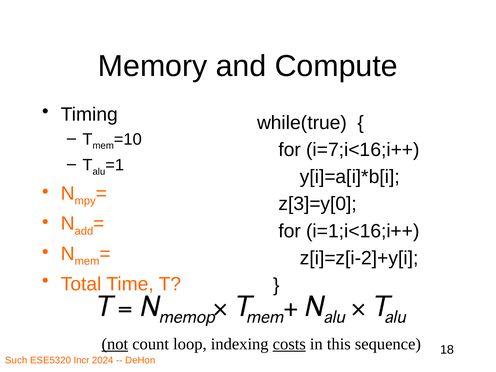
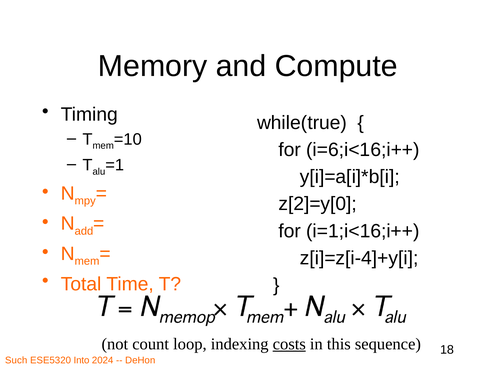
i=7;i<16;i++: i=7;i<16;i++ -> i=6;i<16;i++
z[3]=y[0: z[3]=y[0 -> z[2]=y[0
z[i]=z[i-2]+y[i: z[i]=z[i-2]+y[i -> z[i]=z[i-4]+y[i
not underline: present -> none
Incr: Incr -> Into
